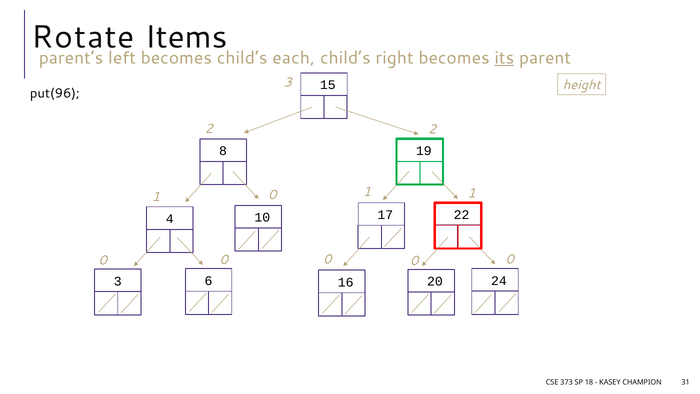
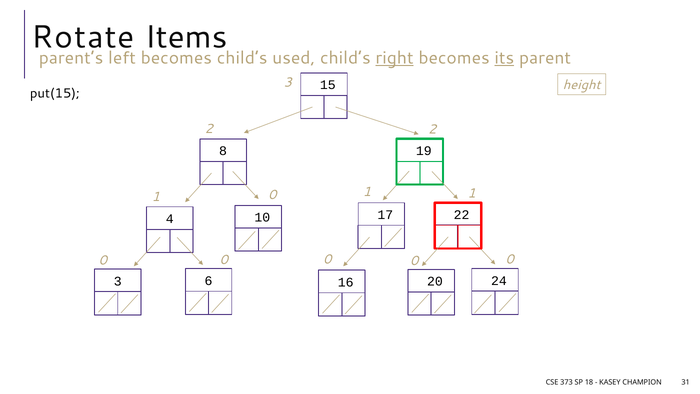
each: each -> used
right underline: none -> present
put(96: put(96 -> put(15
